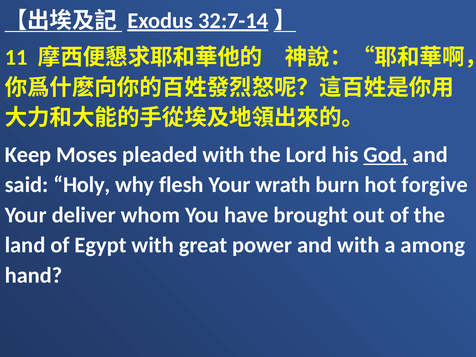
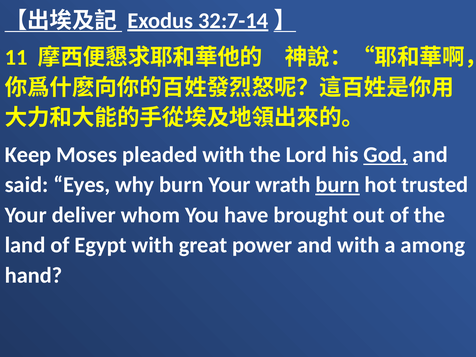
Holy: Holy -> Eyes
why flesh: flesh -> burn
burn at (338, 185) underline: none -> present
forgive: forgive -> trusted
